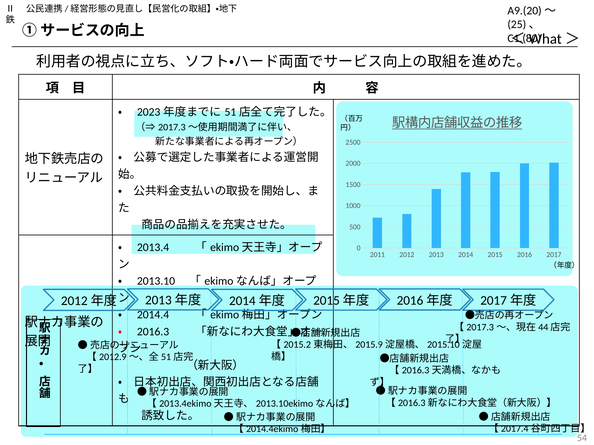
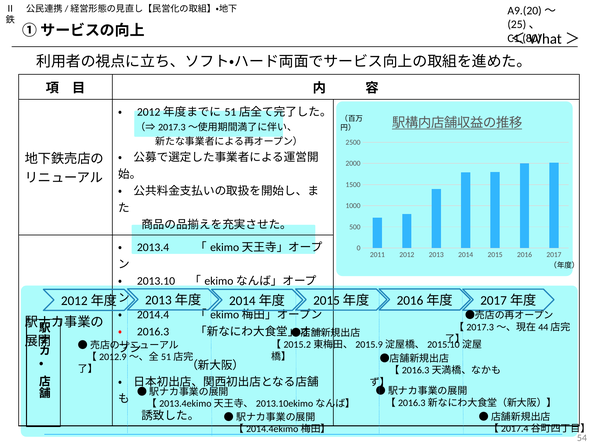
2023 at (149, 112): 2023 -> 2012
